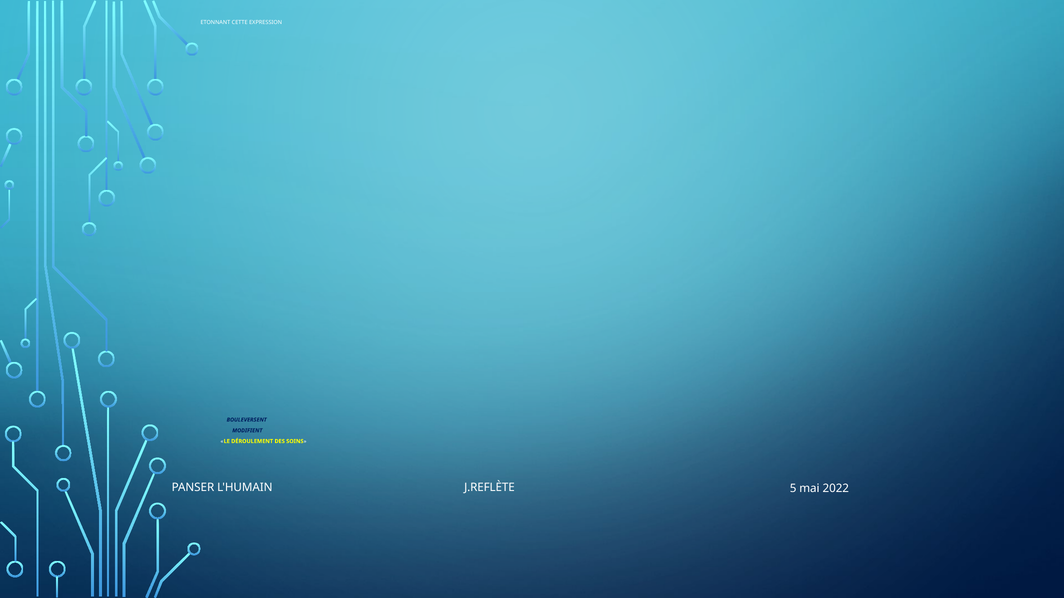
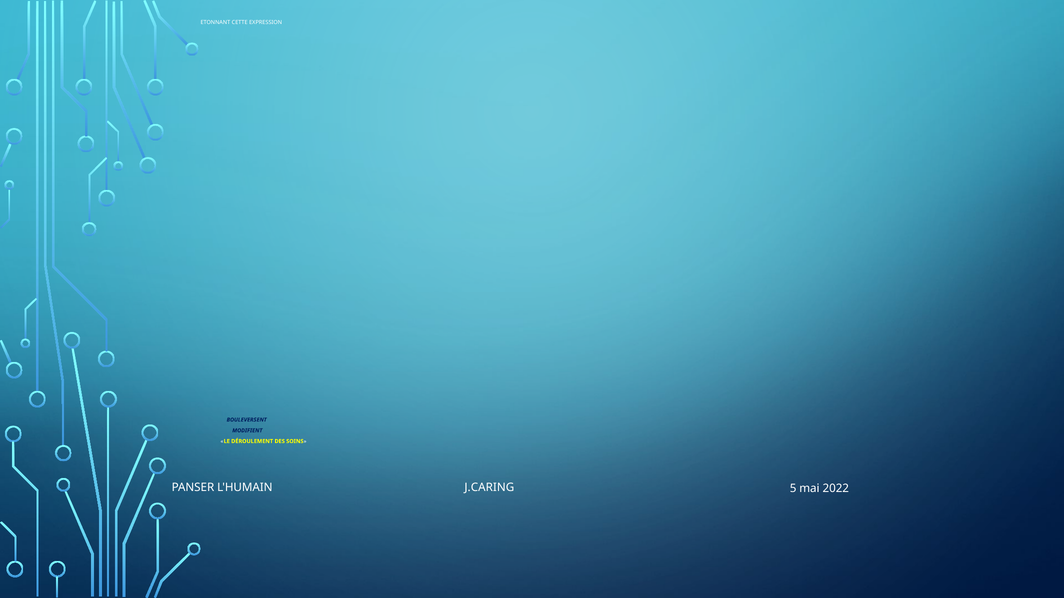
J.REFLÈTE: J.REFLÈTE -> J.CARING
